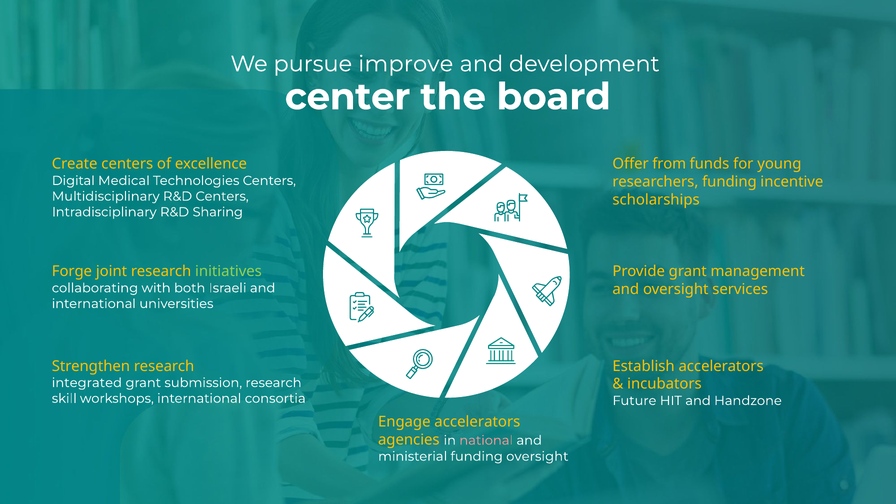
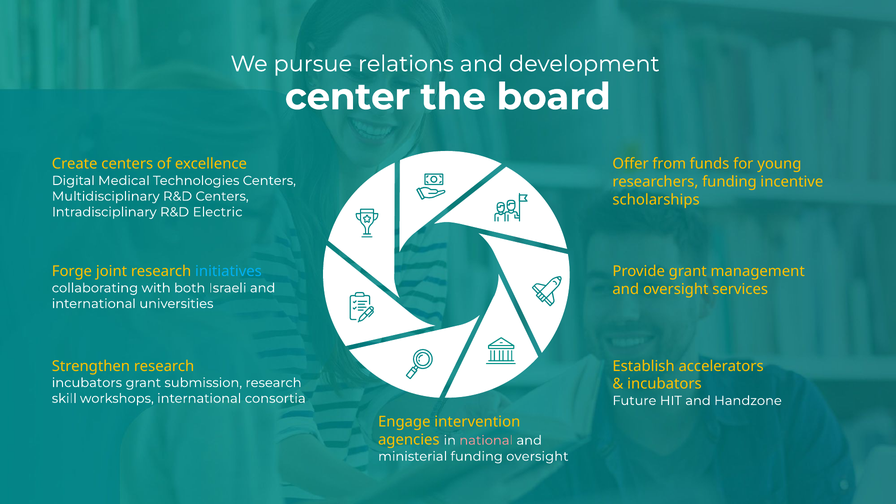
improve: improve -> relations
Sharing: Sharing -> Electric
initiatives colour: light green -> light blue
integrated at (87, 383): integrated -> incubators
Engage accelerators: accelerators -> intervention
